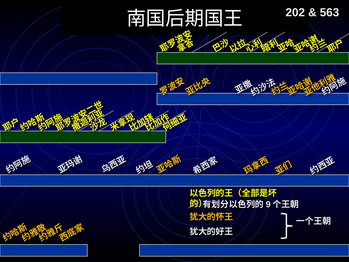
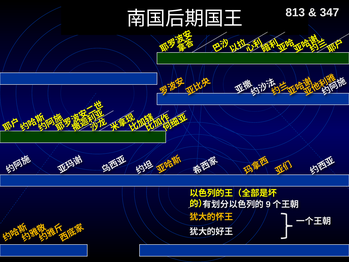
202: 202 -> 813
563: 563 -> 347
